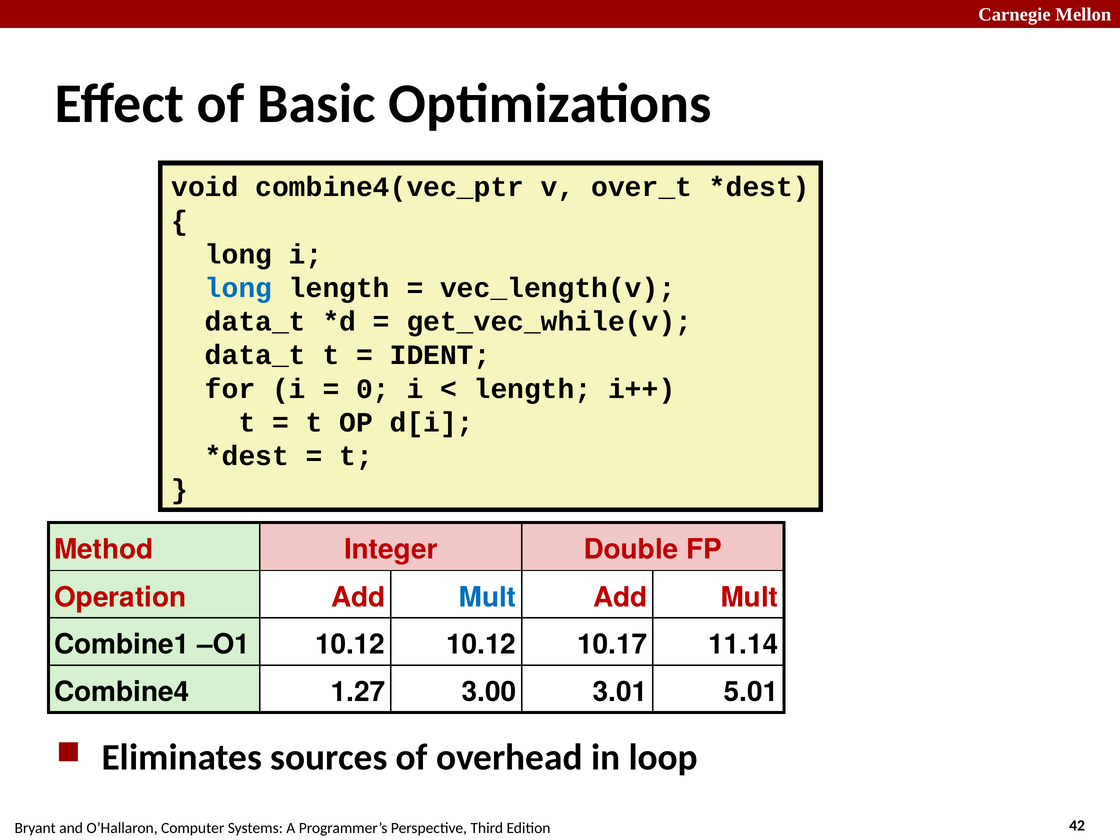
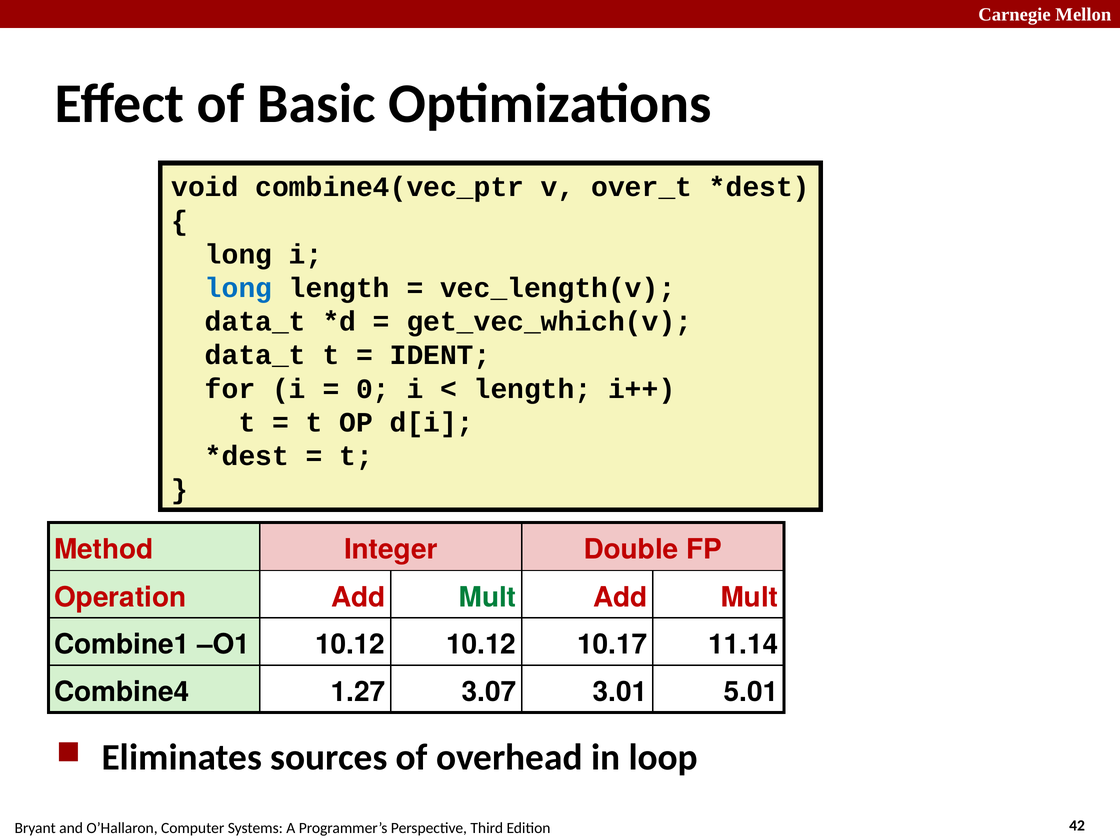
get_vec_while(v: get_vec_while(v -> get_vec_which(v
Mult at (487, 597) colour: blue -> green
3.00: 3.00 -> 3.07
